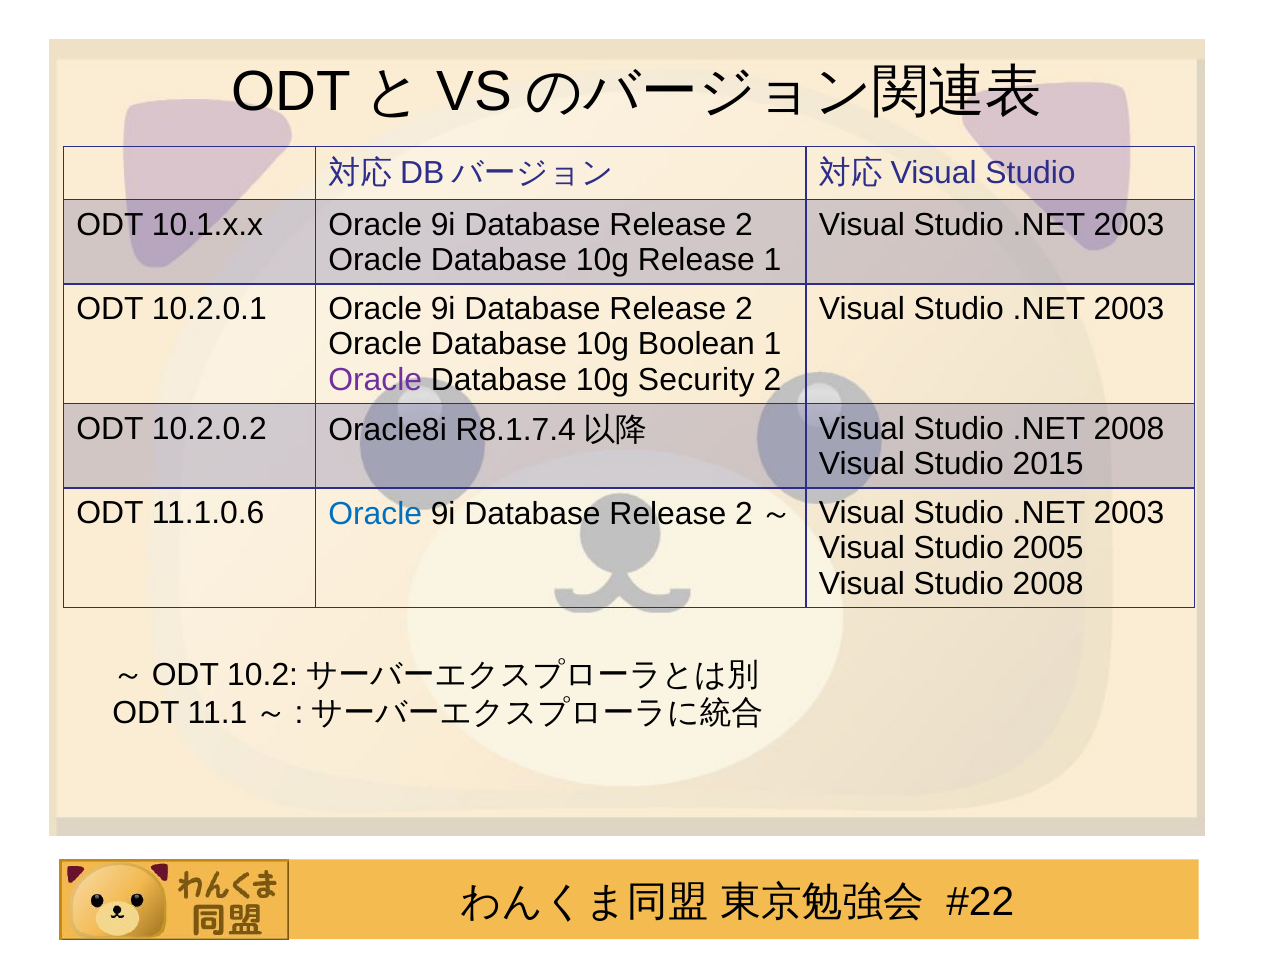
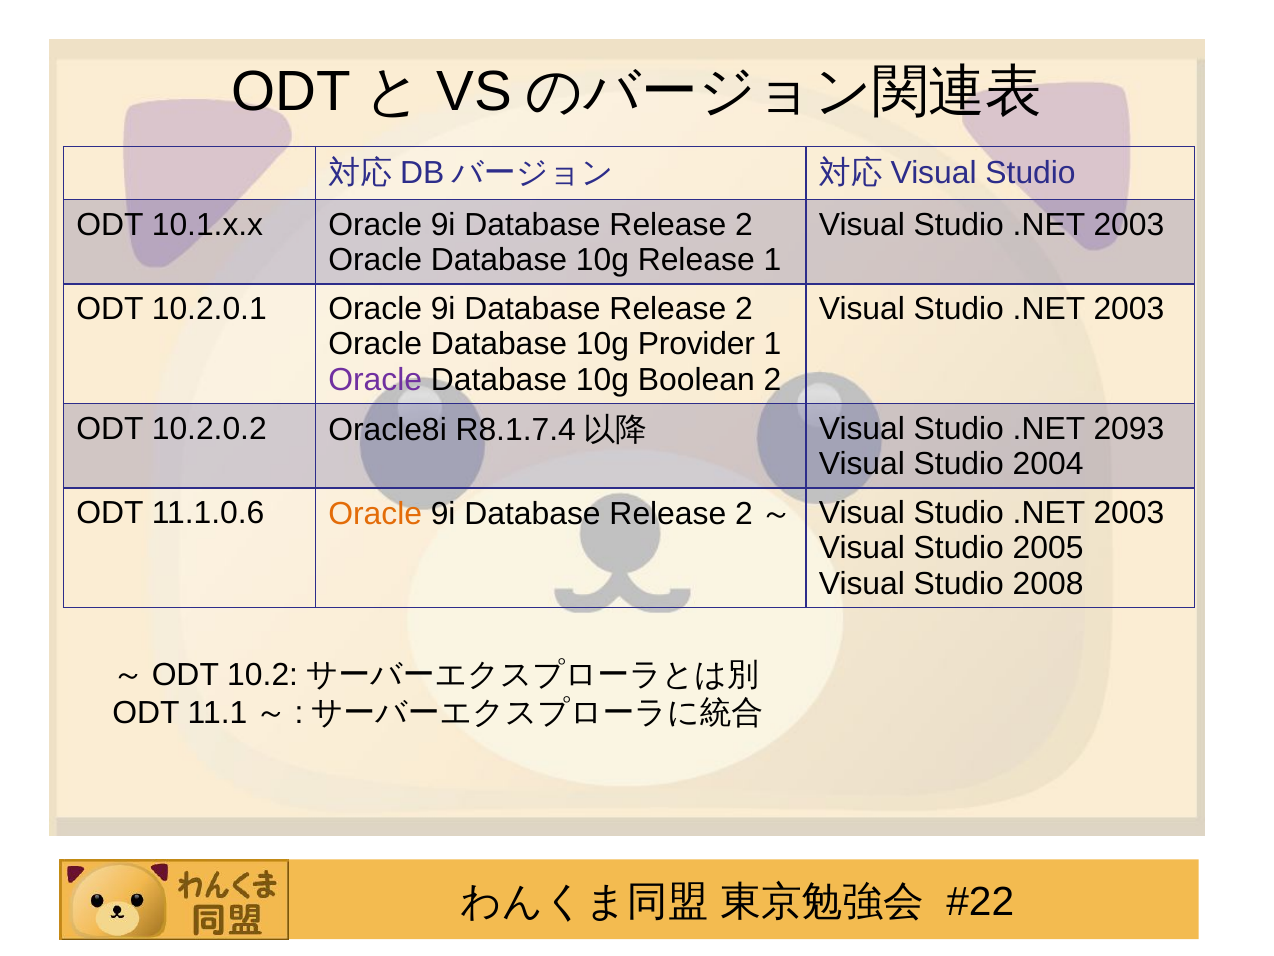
Boolean: Boolean -> Provider
Security: Security -> Boolean
.NET 2008: 2008 -> 2093
2015: 2015 -> 2004
Oracle at (375, 514) colour: blue -> orange
